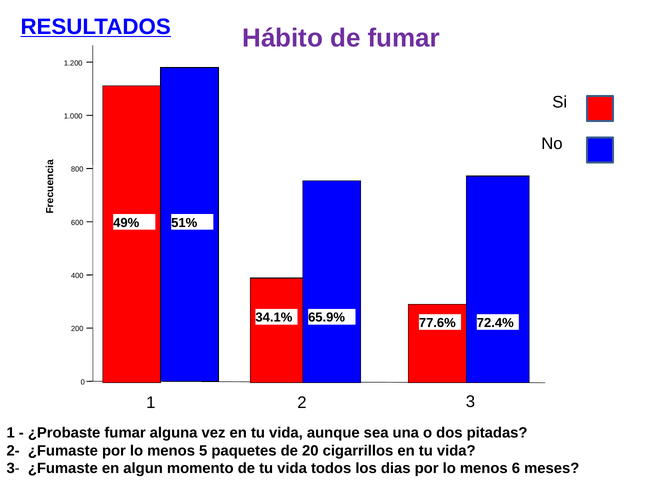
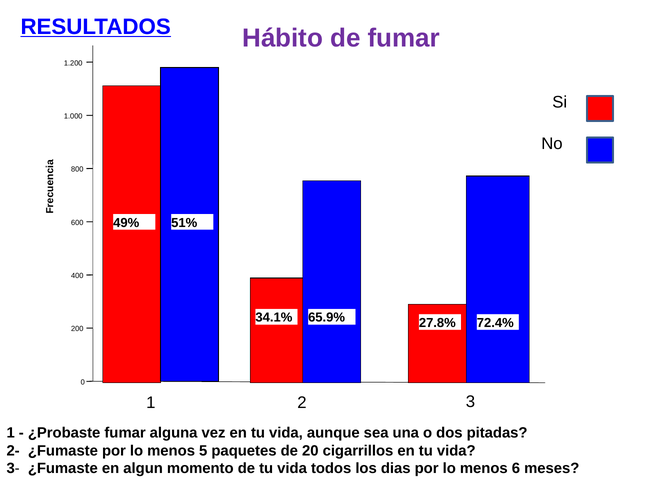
77.6%: 77.6% -> 27.8%
